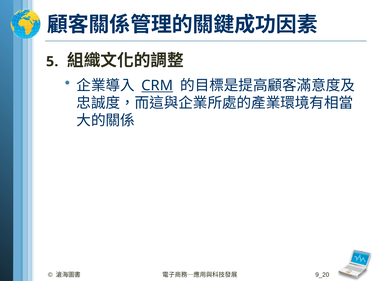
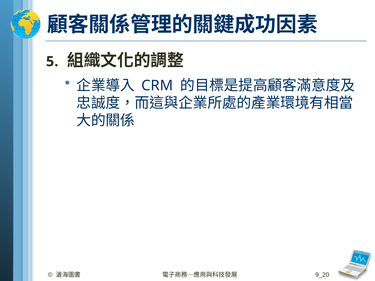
CRM underline: present -> none
